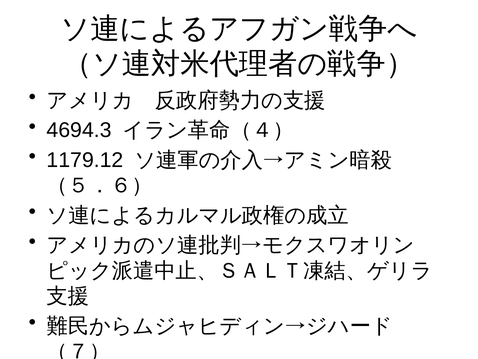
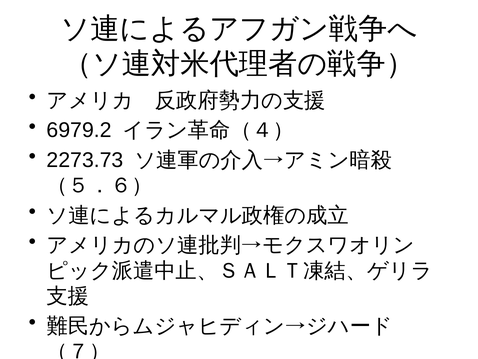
4694.3: 4694.3 -> 6979.2
1179.12: 1179.12 -> 2273.73
